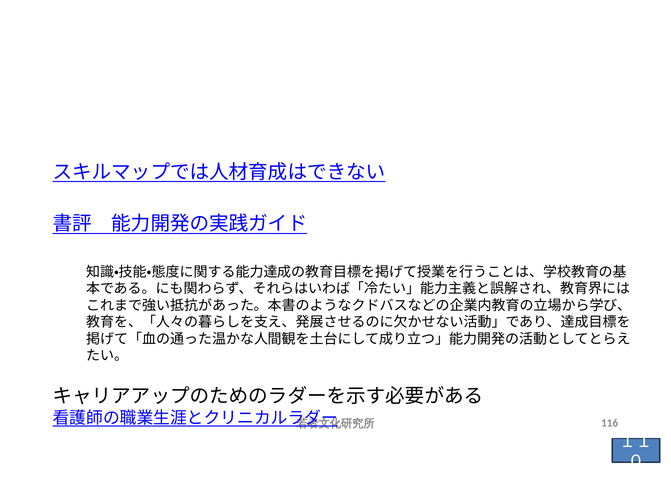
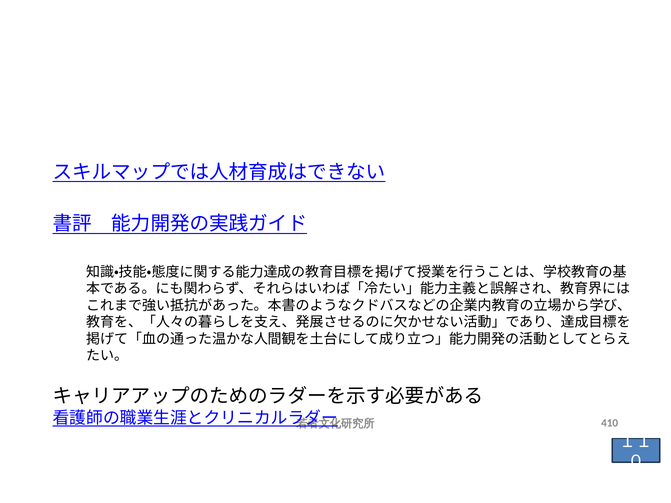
116: 116 -> 410
